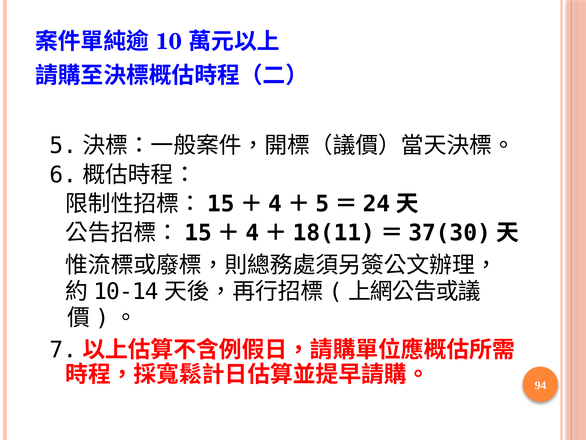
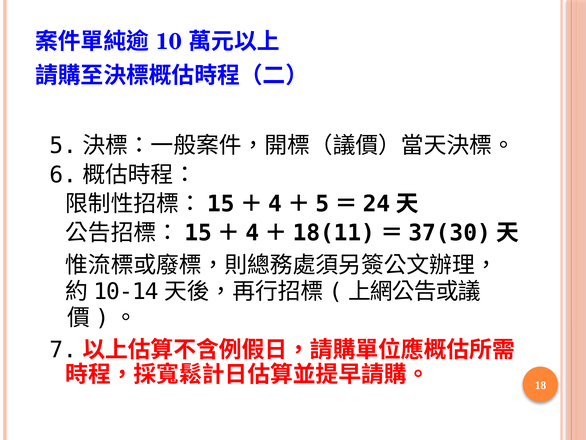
94: 94 -> 18
